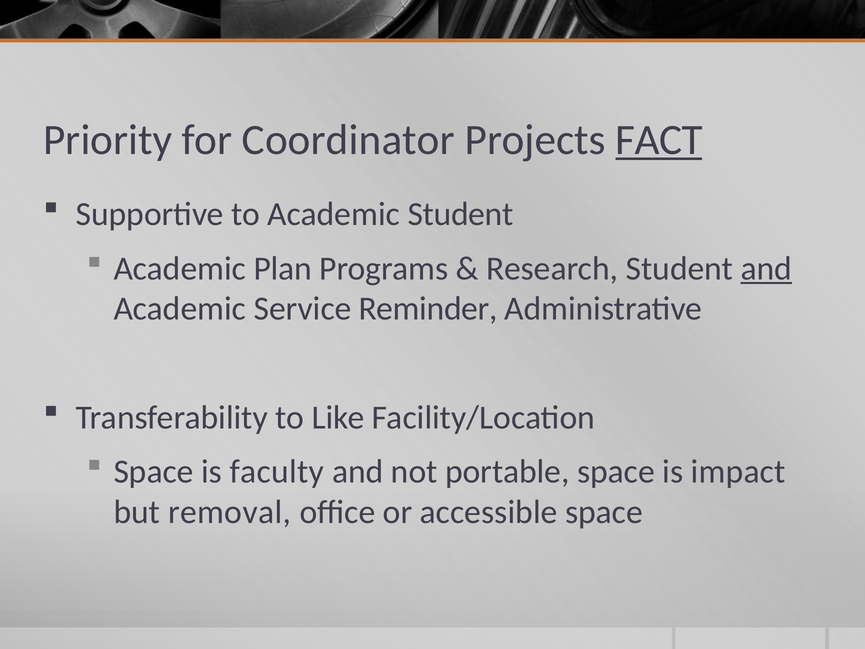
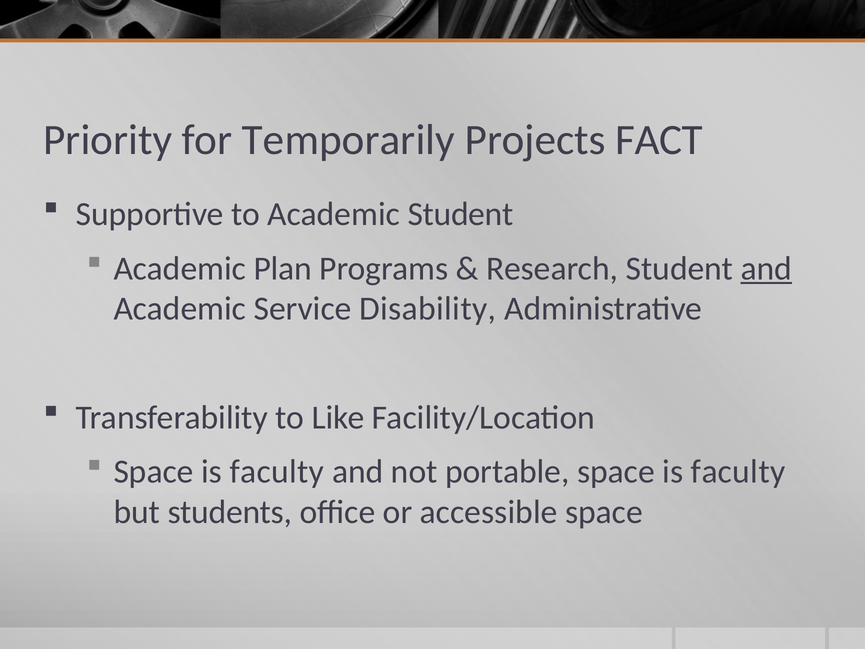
Coordinator: Coordinator -> Temporarily
FACT underline: present -> none
Reminder: Reminder -> Disability
portable space is impact: impact -> faculty
removal: removal -> students
